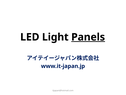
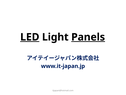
LED underline: none -> present
